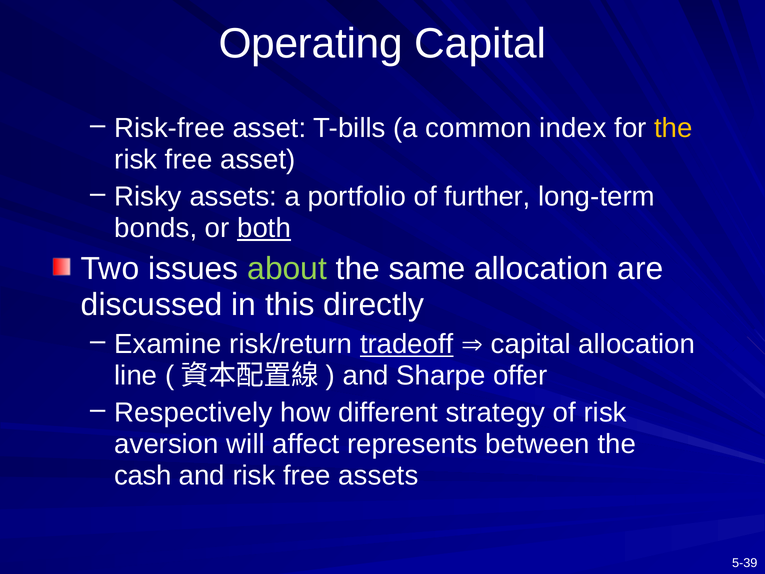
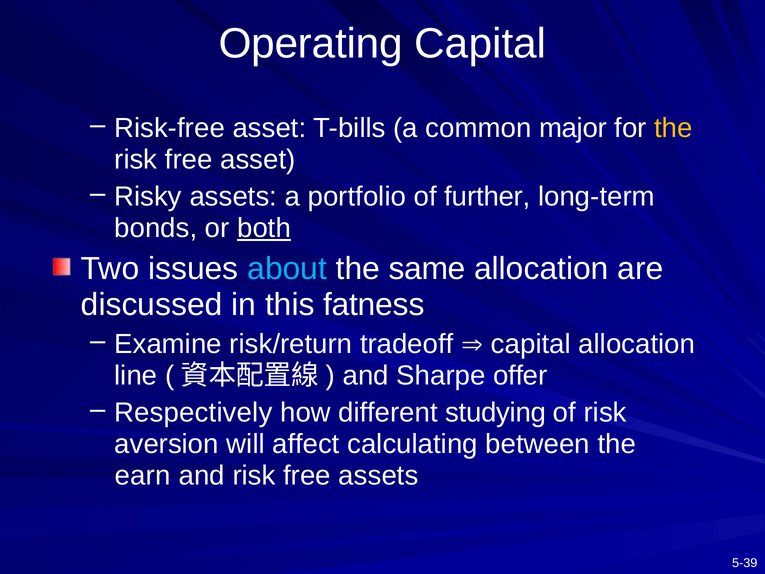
index: index -> major
about colour: light green -> light blue
directly: directly -> fatness
tradeoff underline: present -> none
strategy: strategy -> studying
represents: represents -> calculating
cash: cash -> earn
